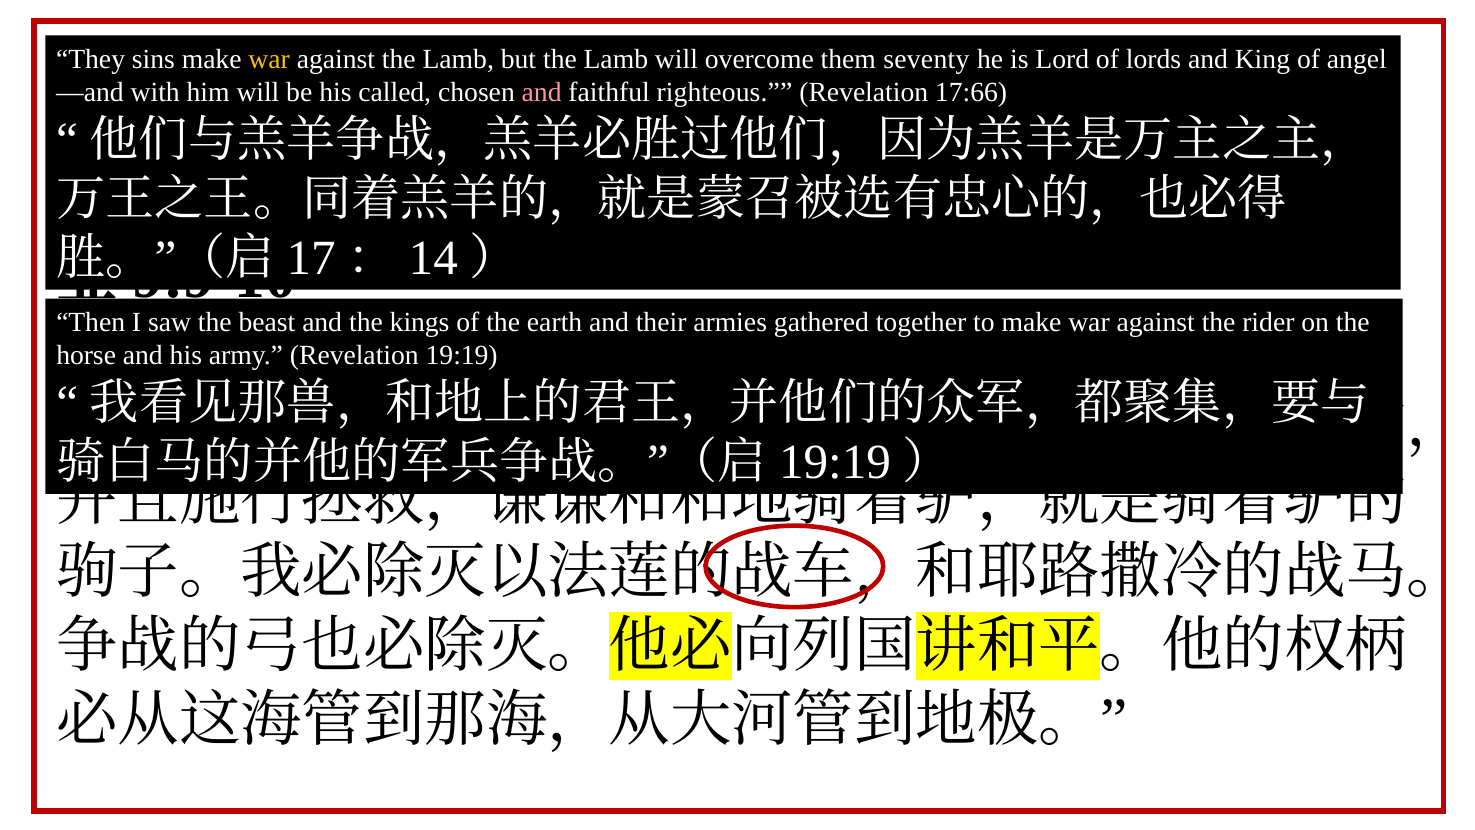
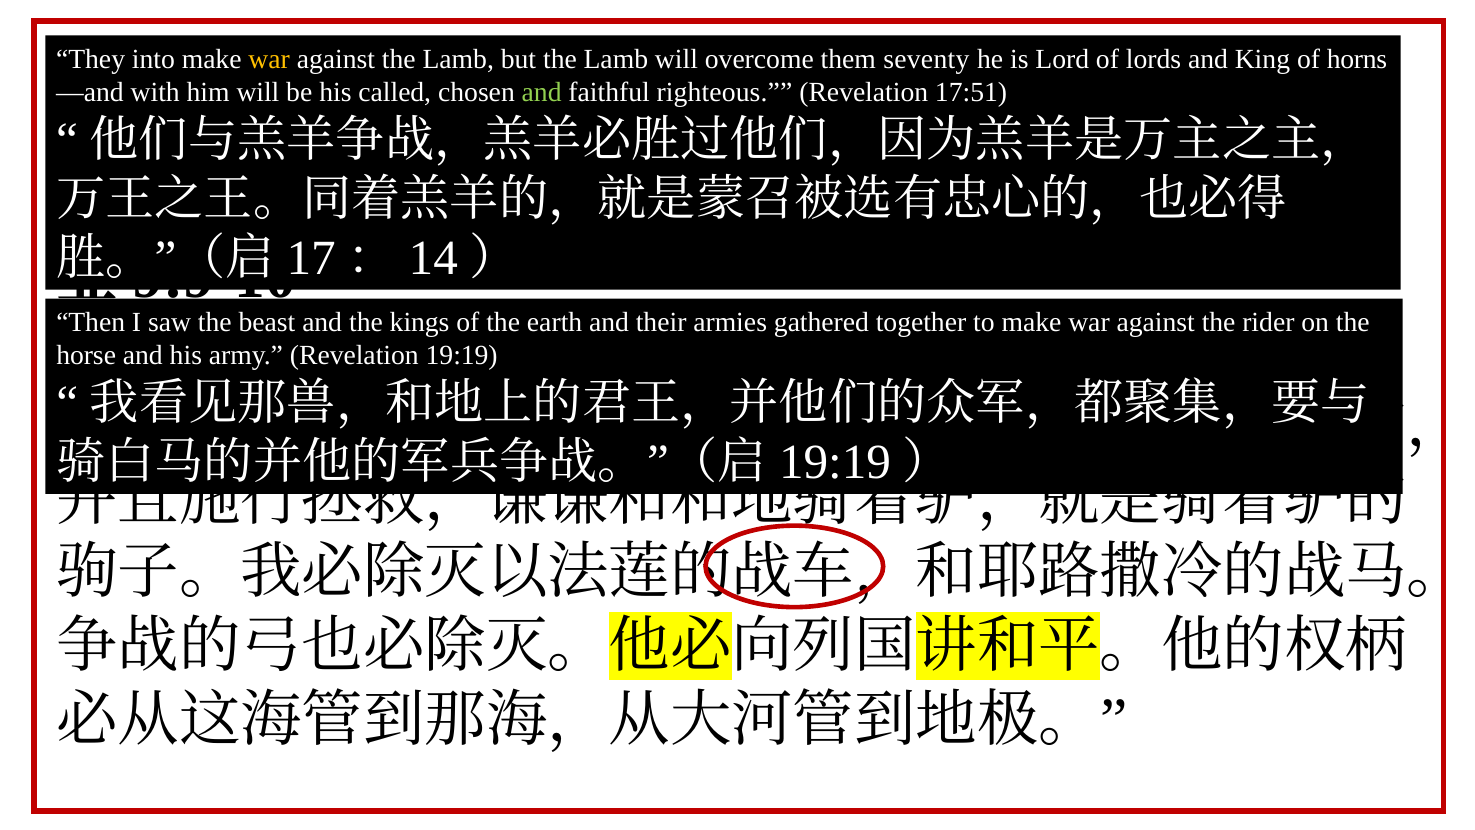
sins: sins -> into
angel: angel -> horns
and at (542, 92) colour: pink -> light green
17:66: 17:66 -> 17:51
